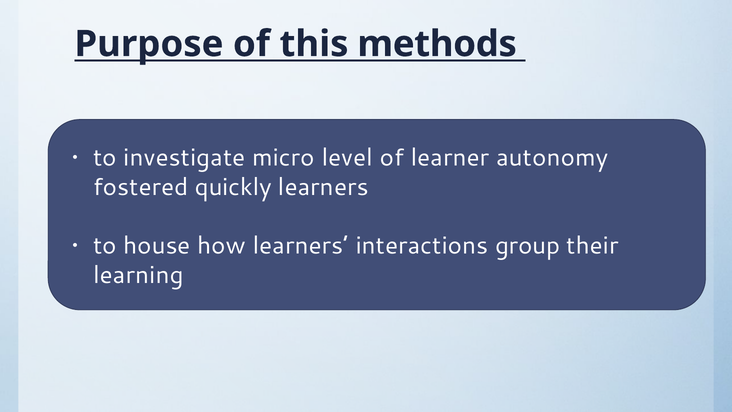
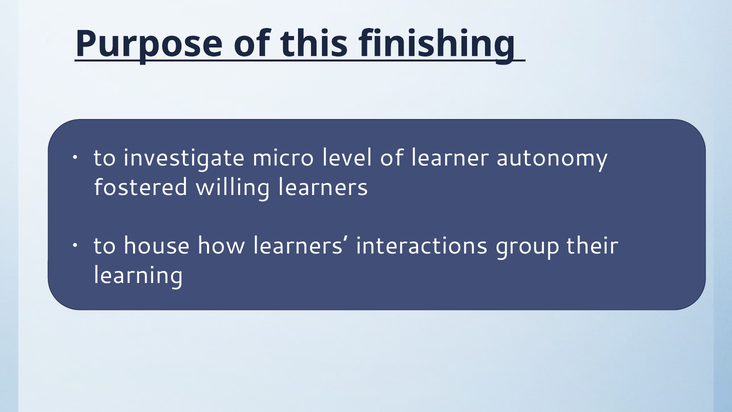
methods: methods -> finishing
quickly: quickly -> willing
